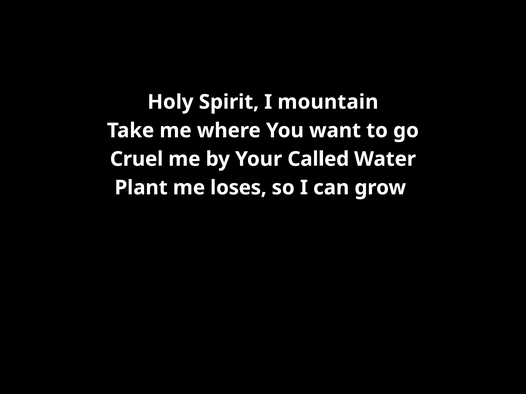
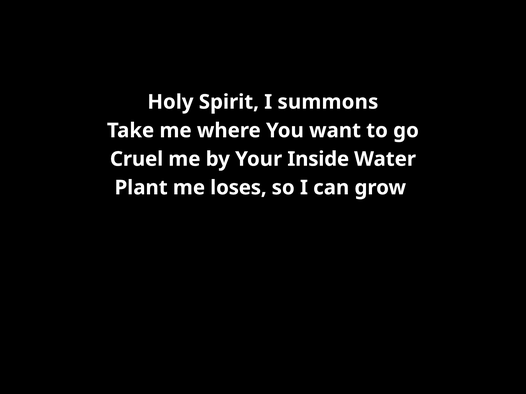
mountain: mountain -> summons
Called: Called -> Inside
